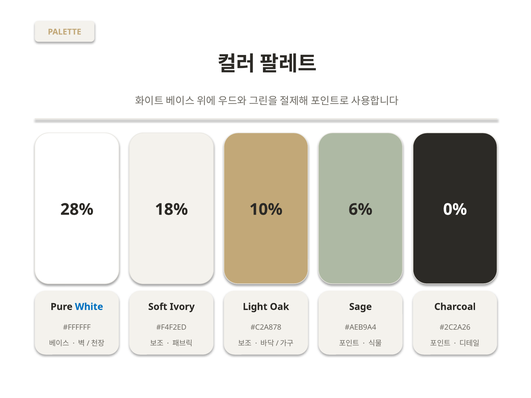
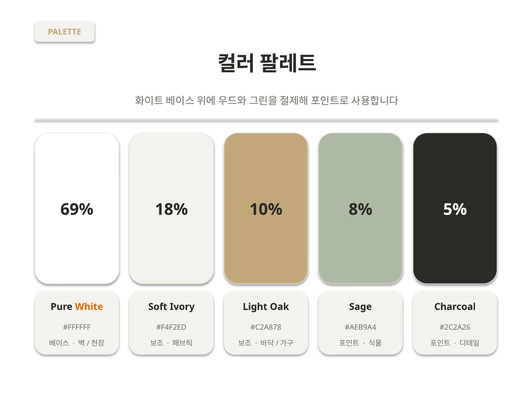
28%: 28% -> 69%
6%: 6% -> 8%
0%: 0% -> 5%
White colour: blue -> orange
